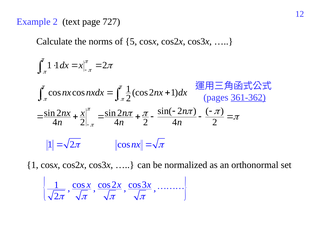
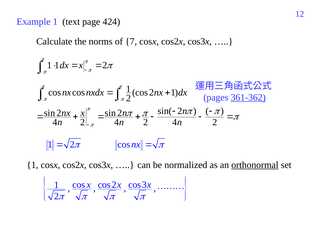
Example 2: 2 -> 1
727: 727 -> 424
5: 5 -> 7
orthonormal underline: none -> present
